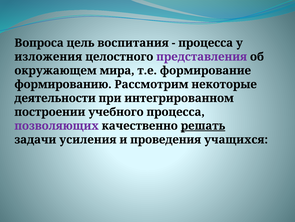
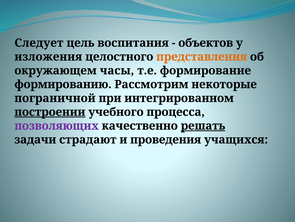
Вопроса: Вопроса -> Следует
процесса at (206, 43): процесса -> объектов
представления colour: purple -> orange
мира: мира -> часы
деятельности: деятельности -> пограничной
построении underline: none -> present
усиления: усиления -> страдают
